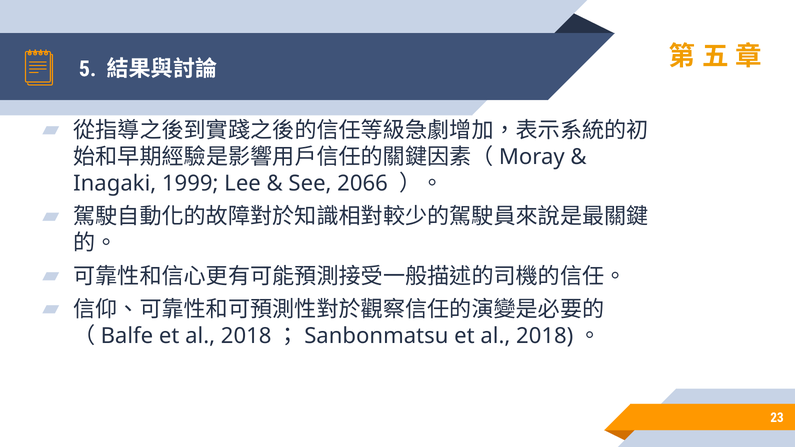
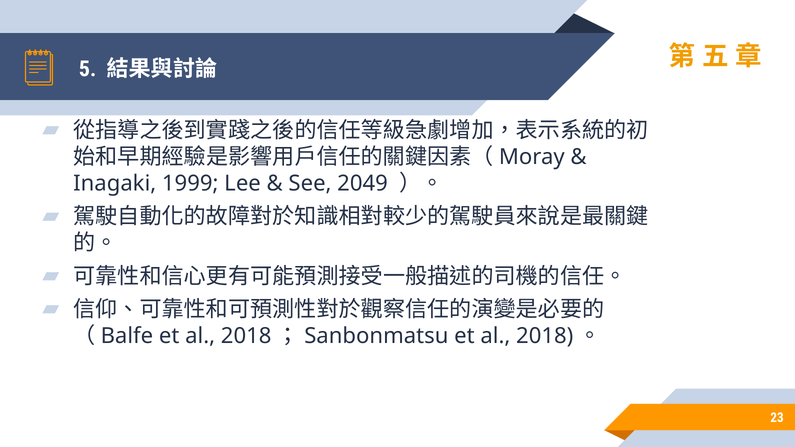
2066: 2066 -> 2049
